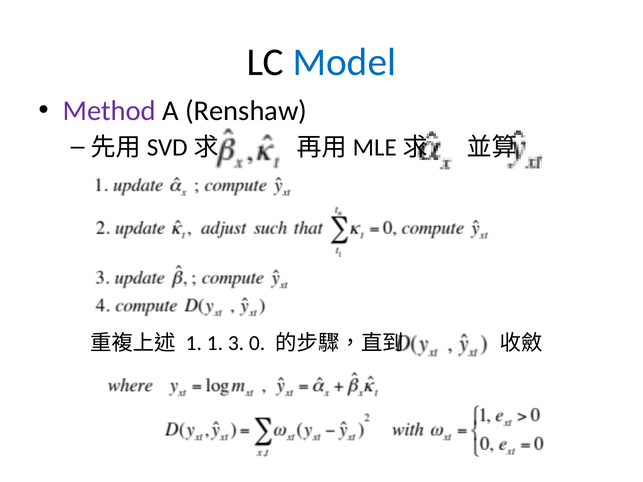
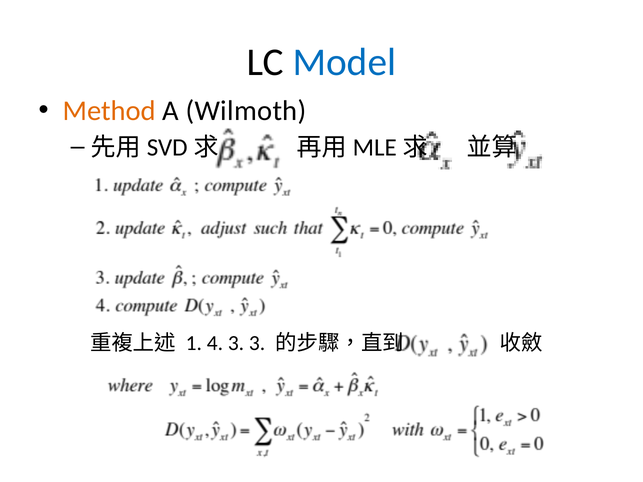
Method colour: purple -> orange
Renshaw: Renshaw -> Wilmoth
1 1: 1 -> 4
3 0: 0 -> 3
